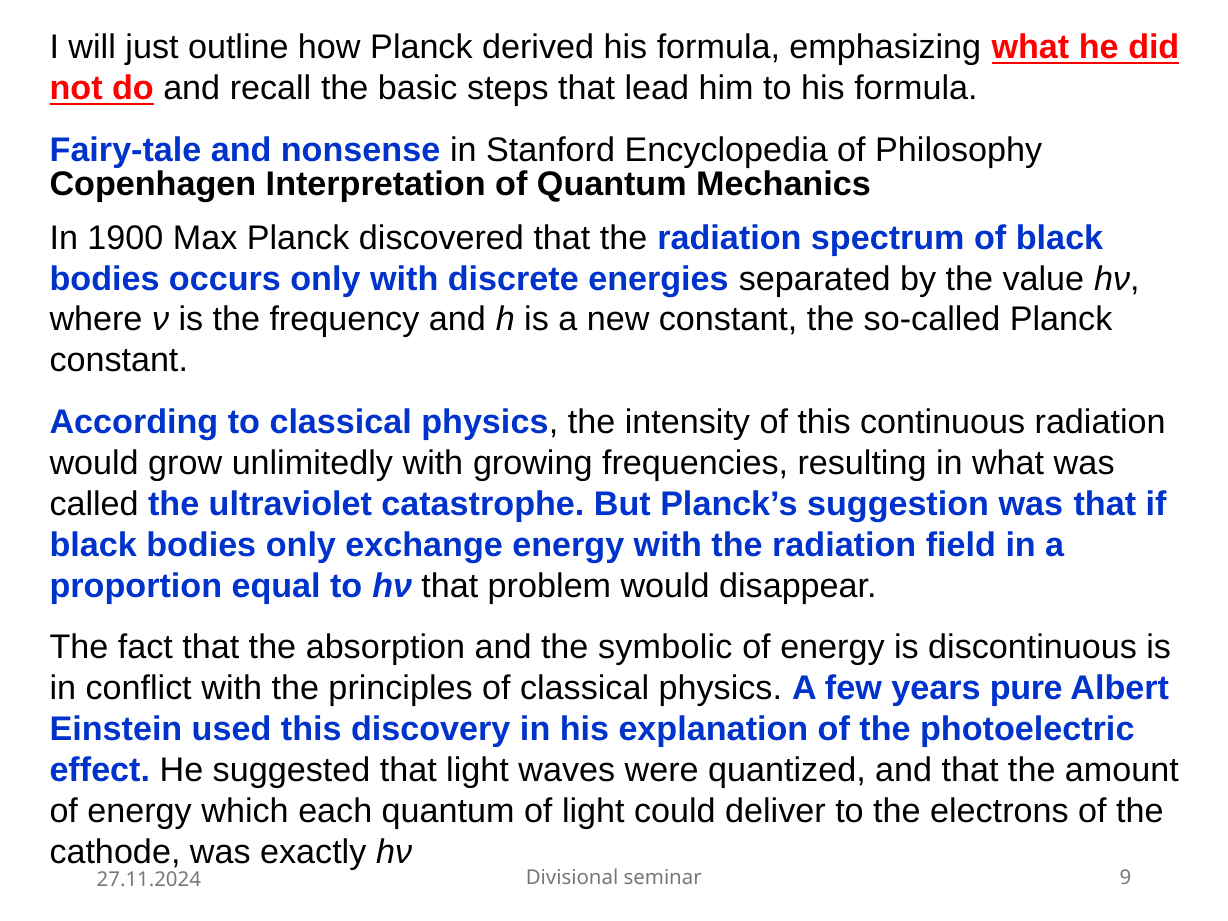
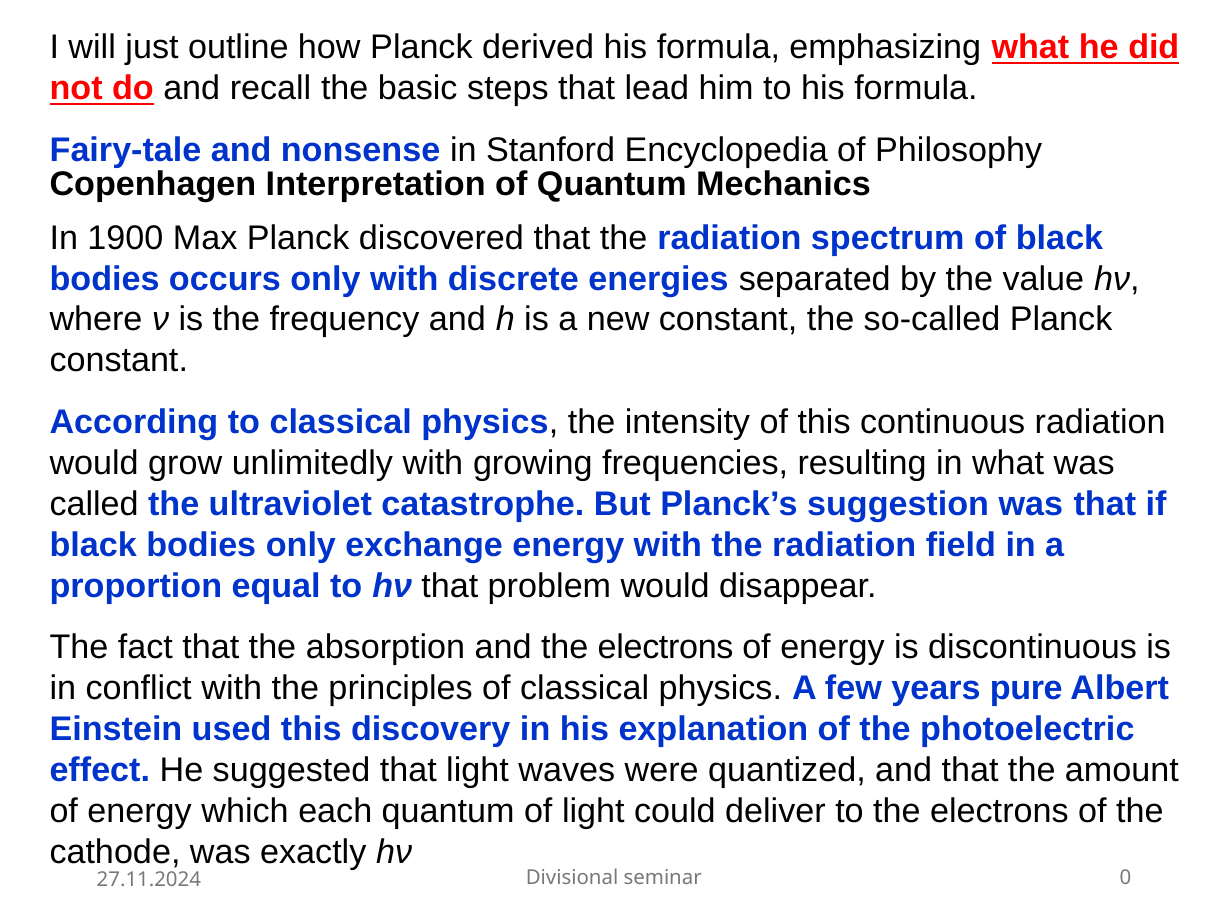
and the symbolic: symbolic -> electrons
9: 9 -> 0
